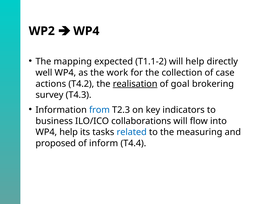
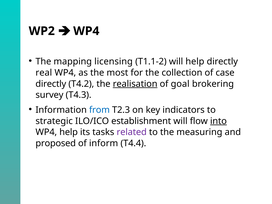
expected: expected -> licensing
well: well -> real
work: work -> most
actions at (51, 84): actions -> directly
business: business -> strategic
collaborations: collaborations -> establishment
into underline: none -> present
related colour: blue -> purple
